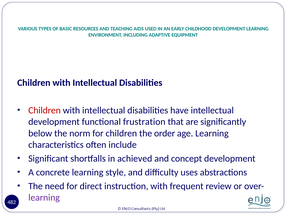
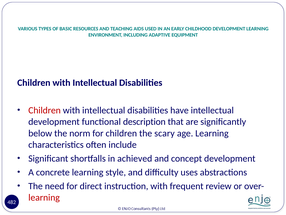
frustration: frustration -> description
order: order -> scary
learning at (44, 197) colour: purple -> red
